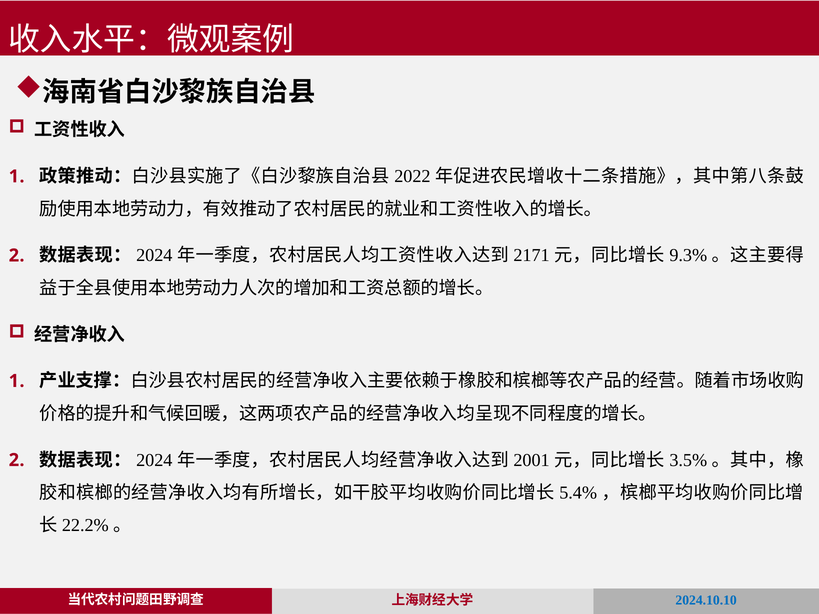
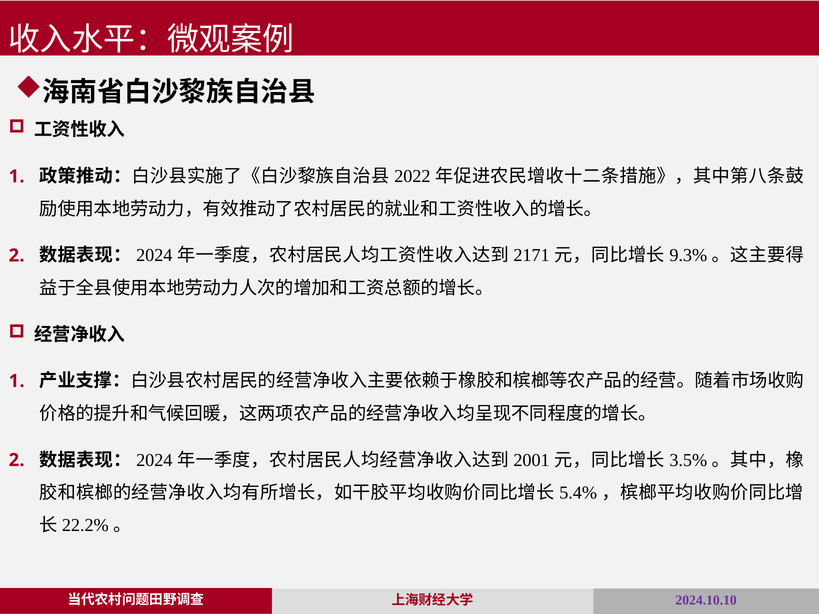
2024.10.10 colour: blue -> purple
